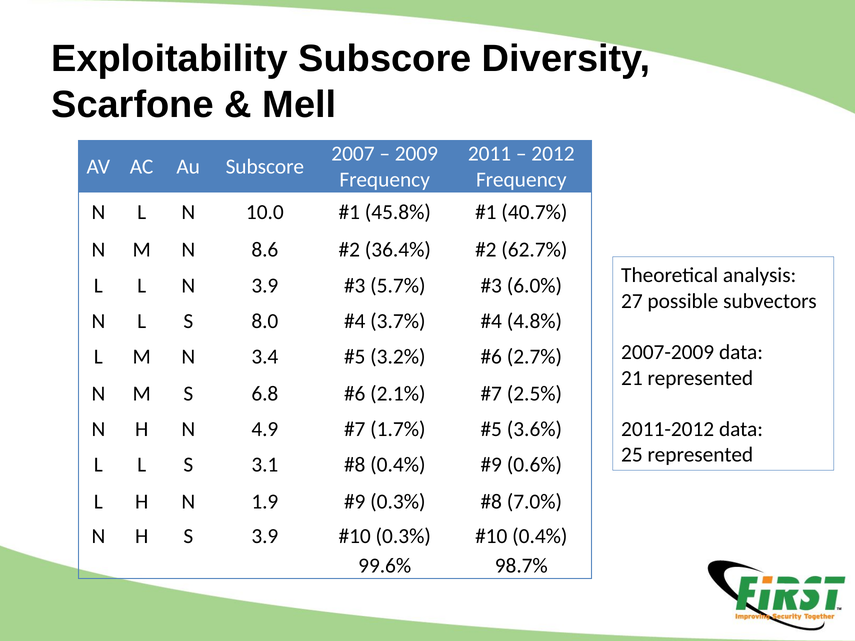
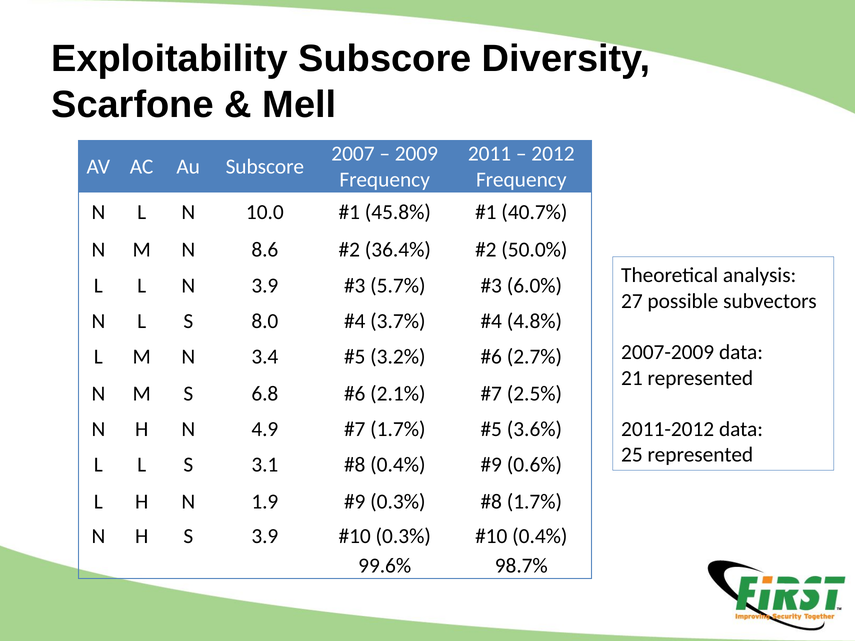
62.7%: 62.7% -> 50.0%
7.0% at (534, 502): 7.0% -> 1.7%
